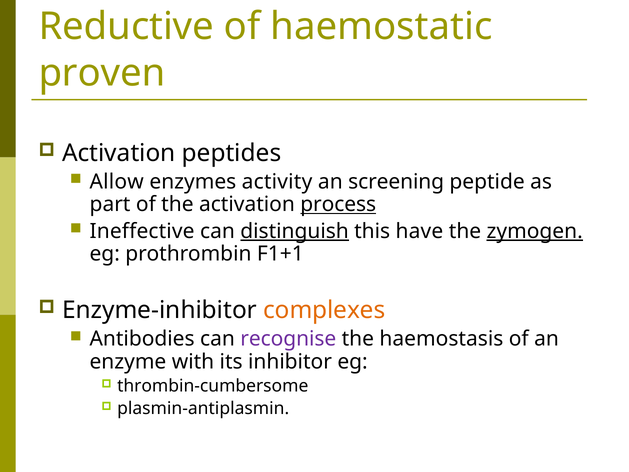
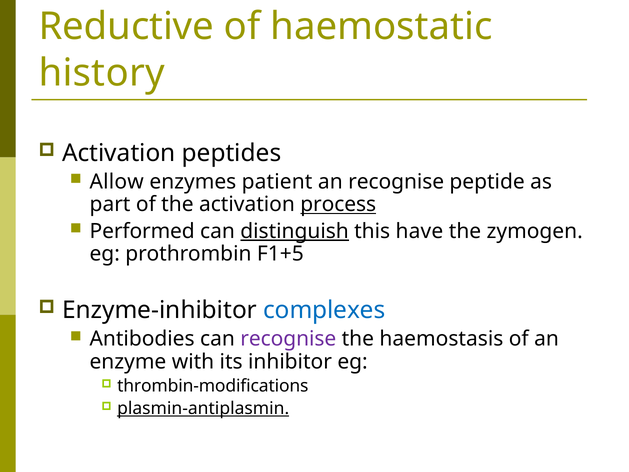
proven: proven -> history
activity: activity -> patient
an screening: screening -> recognise
Ineffective: Ineffective -> Performed
zymogen underline: present -> none
F1+1: F1+1 -> F1+5
complexes colour: orange -> blue
thrombin-cumbersome: thrombin-cumbersome -> thrombin-modifications
plasmin-antiplasmin underline: none -> present
